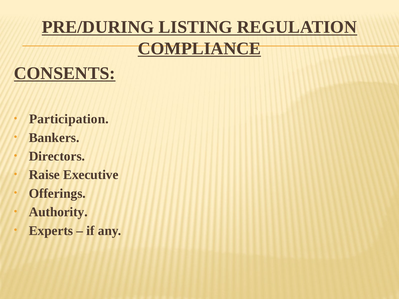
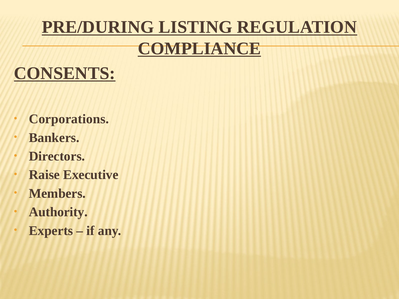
Participation: Participation -> Corporations
Offerings: Offerings -> Members
